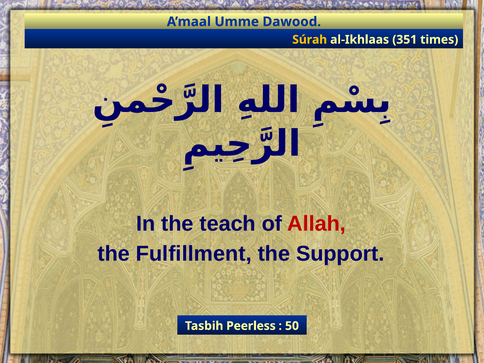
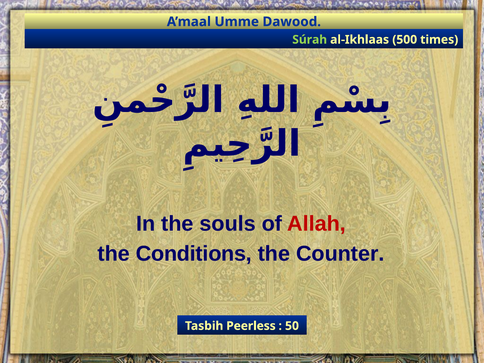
Súrah colour: yellow -> light green
351: 351 -> 500
teach: teach -> souls
Fulfillment: Fulfillment -> Conditions
Support: Support -> Counter
